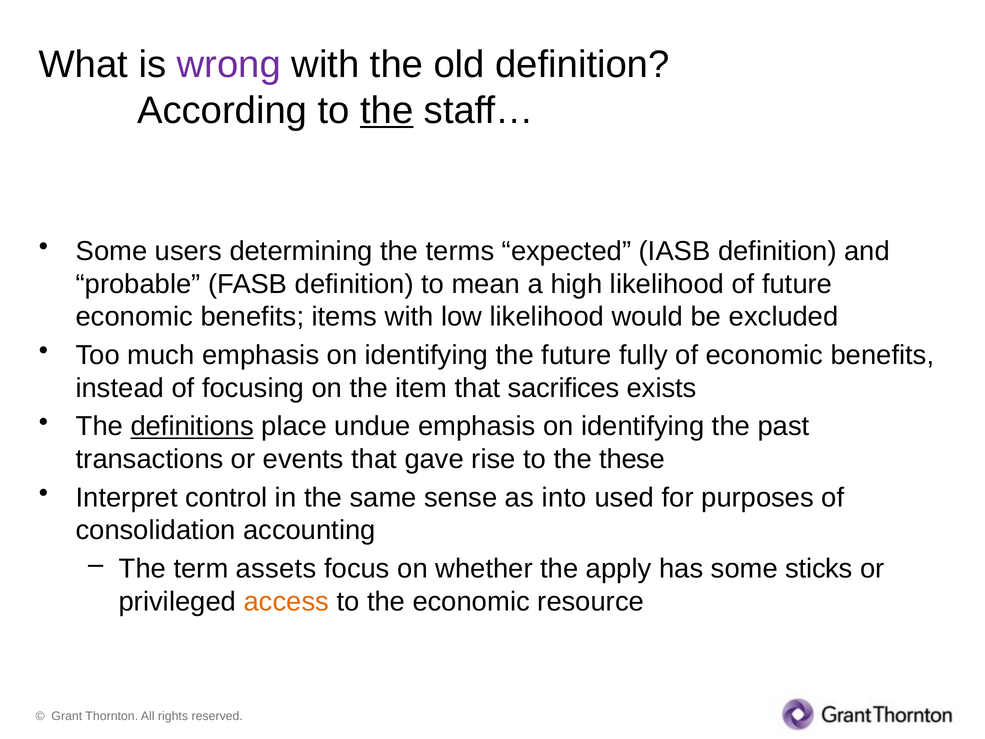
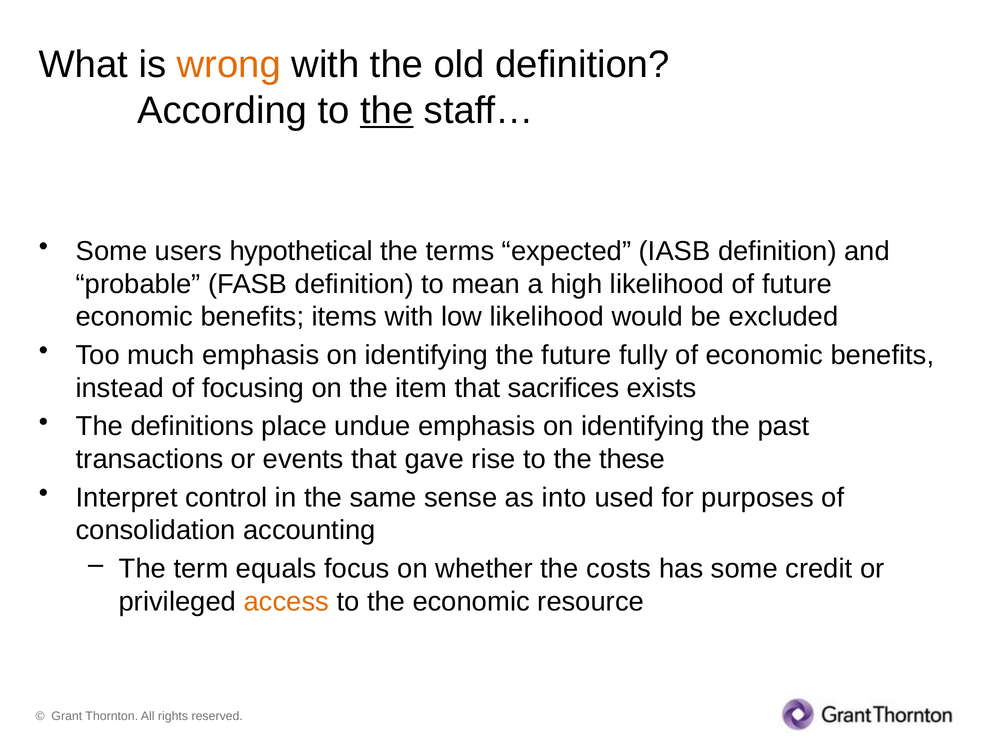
wrong colour: purple -> orange
determining: determining -> hypothetical
definitions underline: present -> none
assets: assets -> equals
apply: apply -> costs
sticks: sticks -> credit
